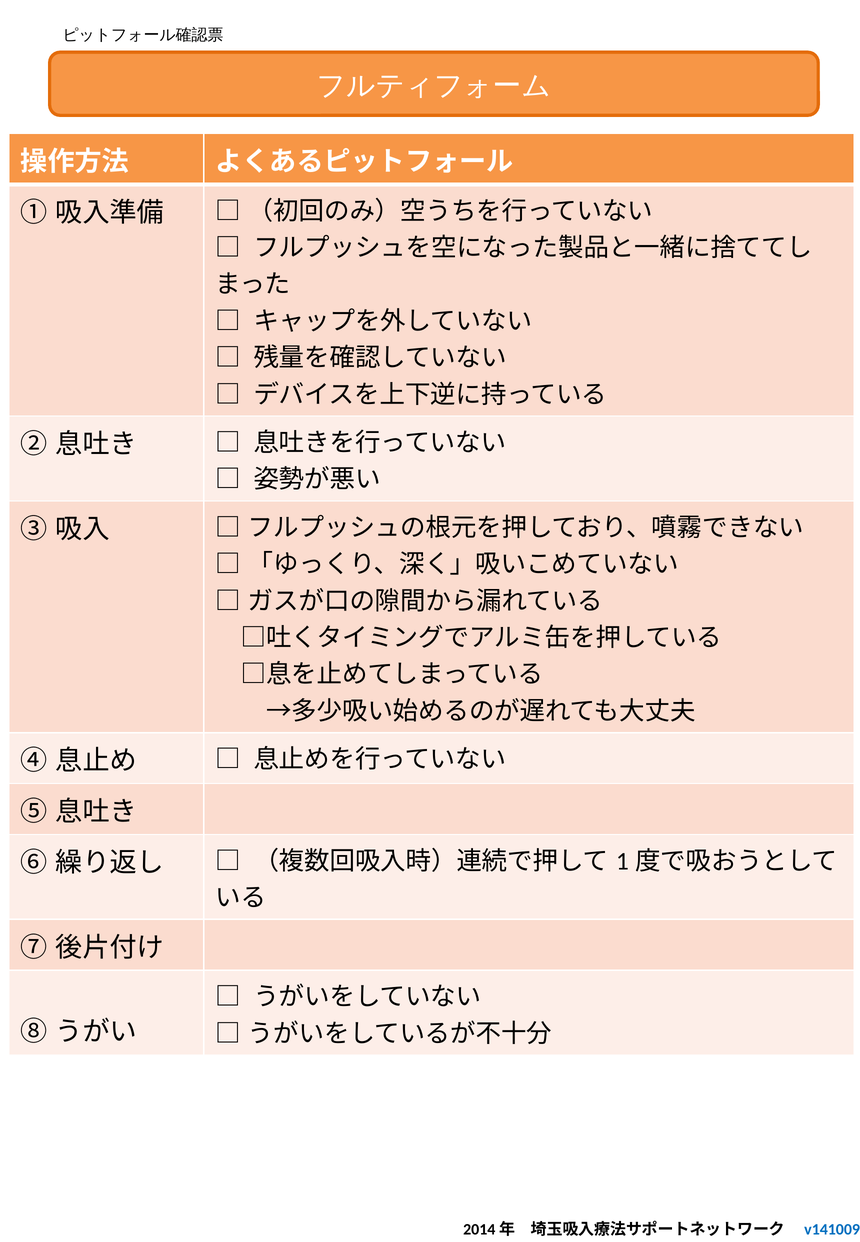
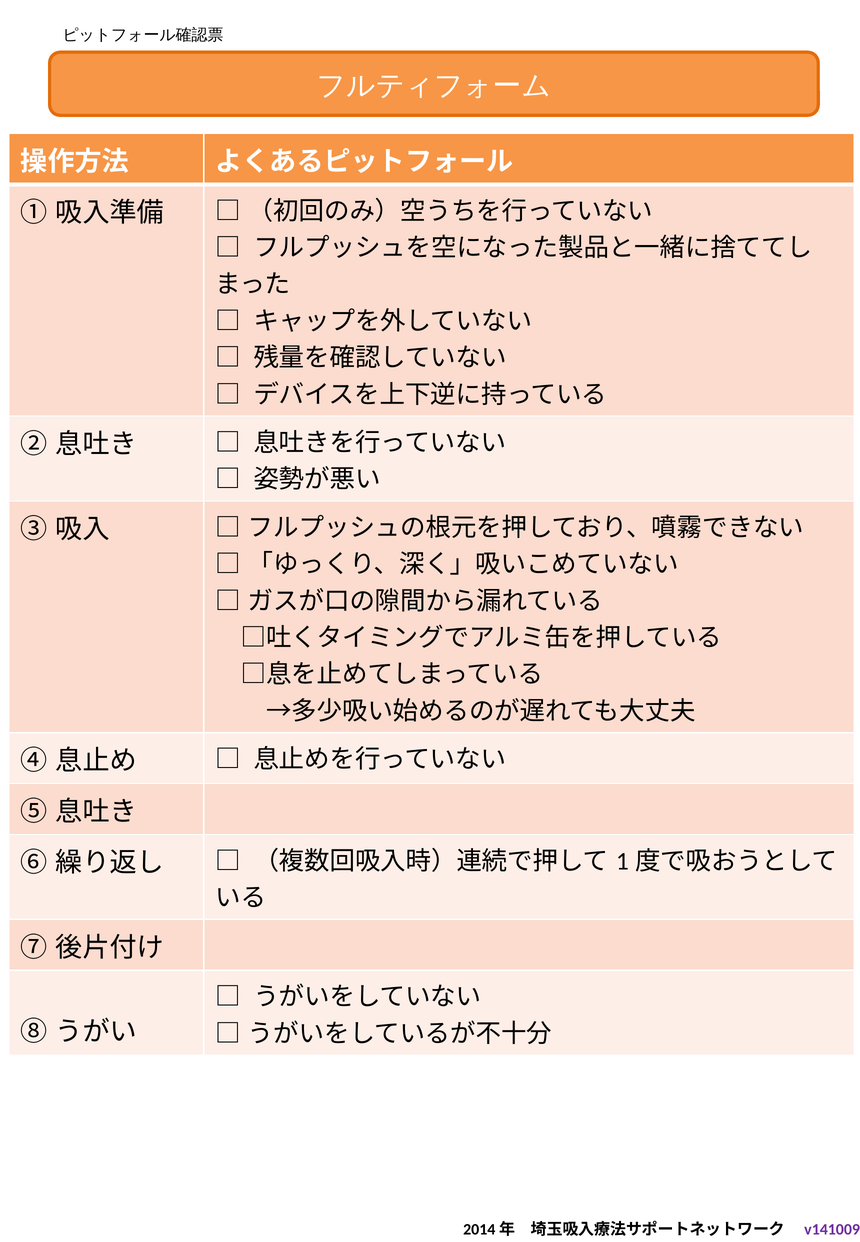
v141009 colour: blue -> purple
